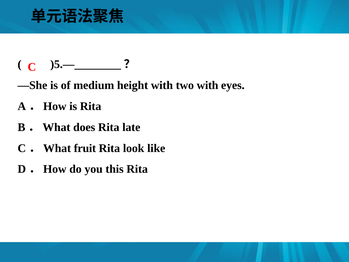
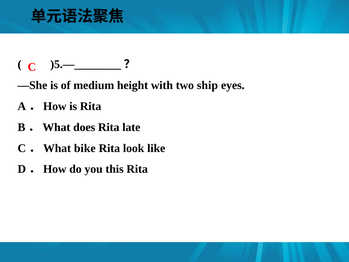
two with: with -> ship
fruit: fruit -> bike
